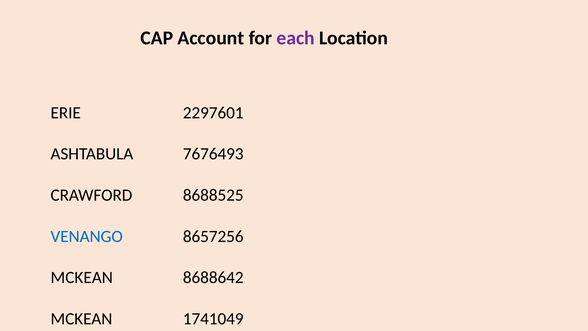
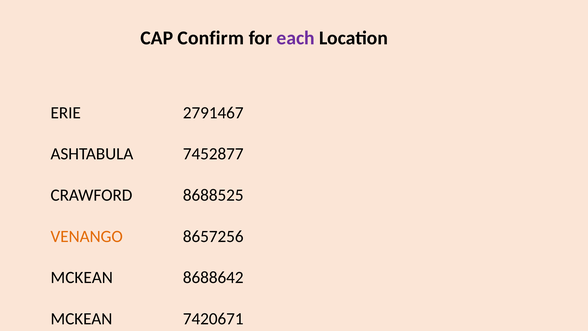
Account: Account -> Confirm
2297601: 2297601 -> 2791467
7676493: 7676493 -> 7452877
VENANGO colour: blue -> orange
1741049: 1741049 -> 7420671
